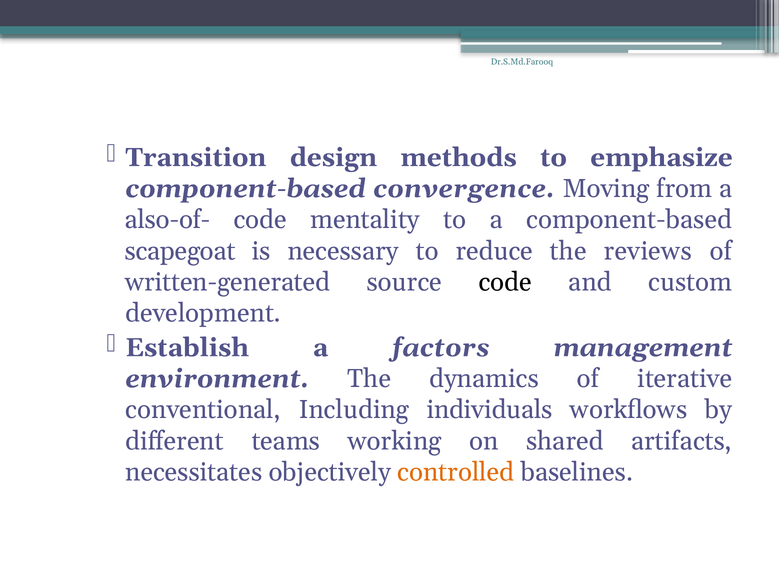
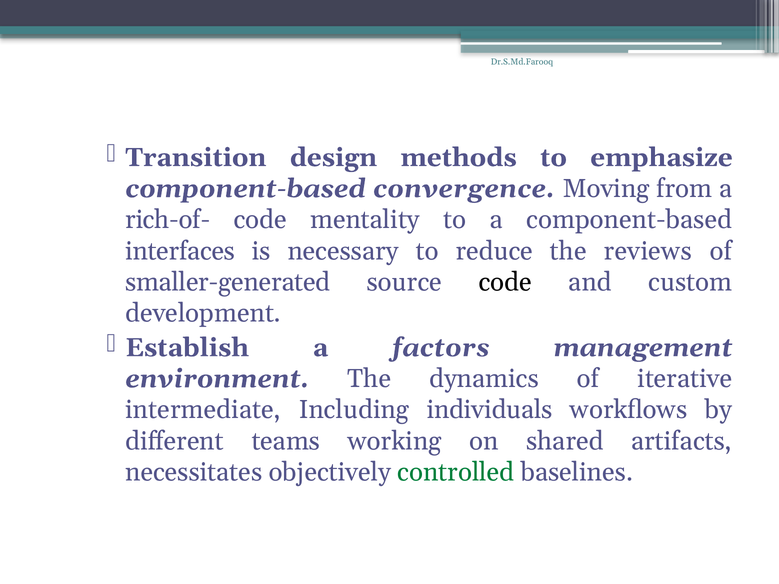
also-of-: also-of- -> rich-of-
scapegoat: scapegoat -> interfaces
written-generated: written-generated -> smaller-generated
conventional: conventional -> intermediate
controlled colour: orange -> green
